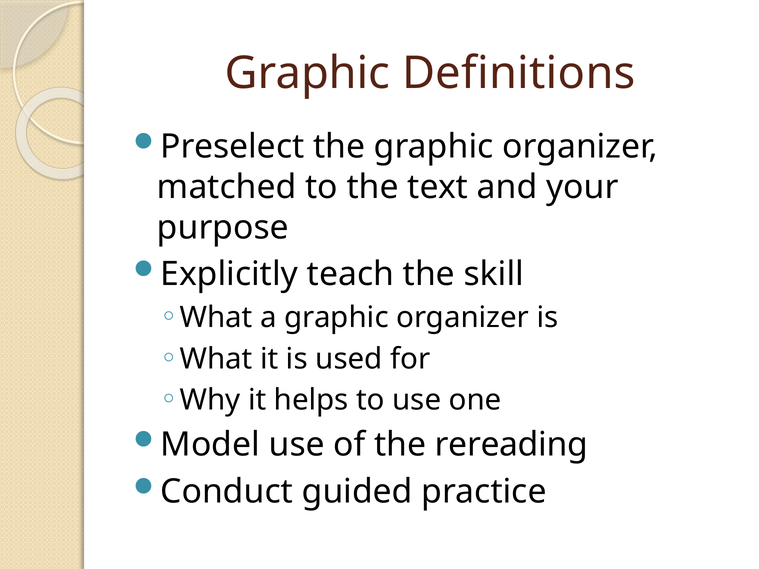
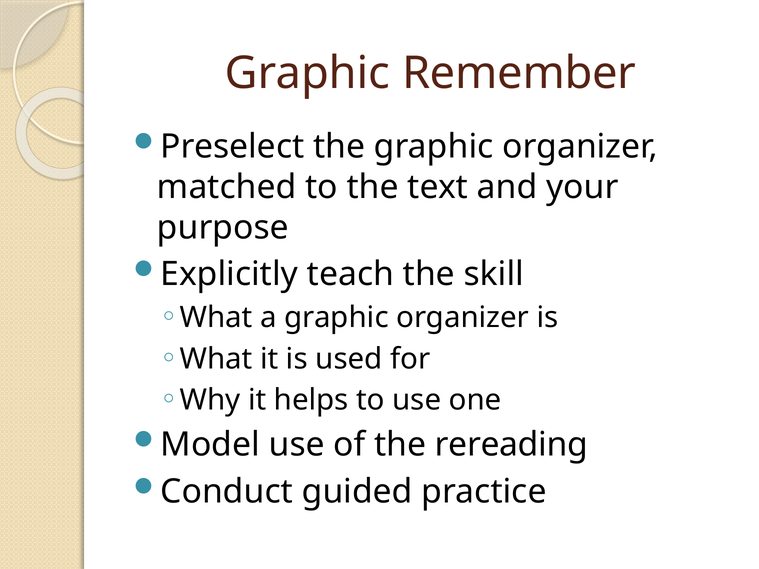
Definitions: Definitions -> Remember
